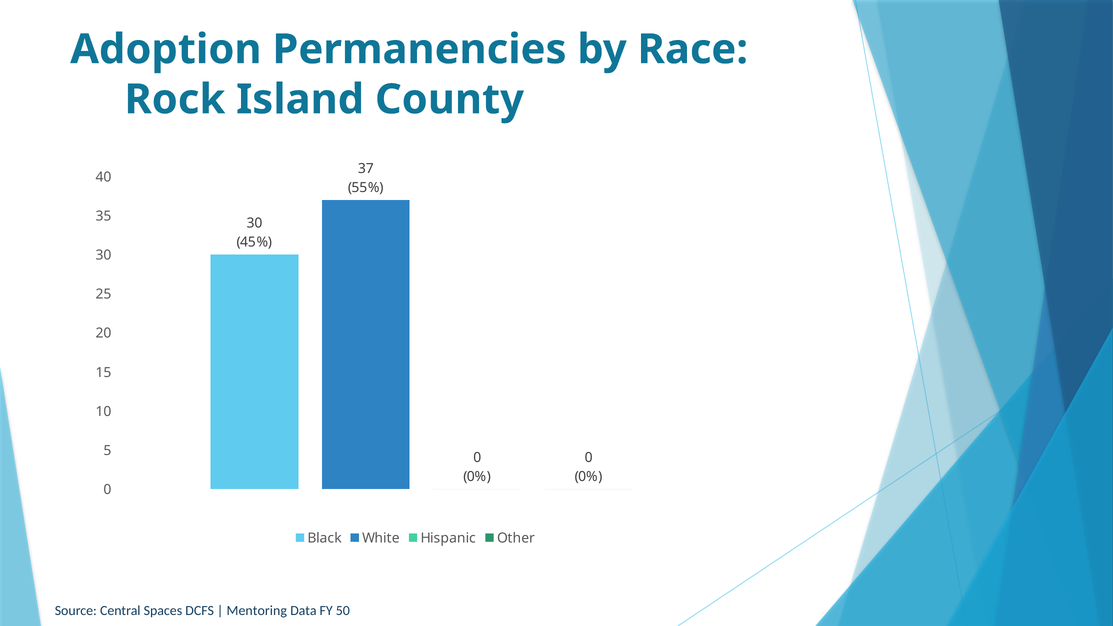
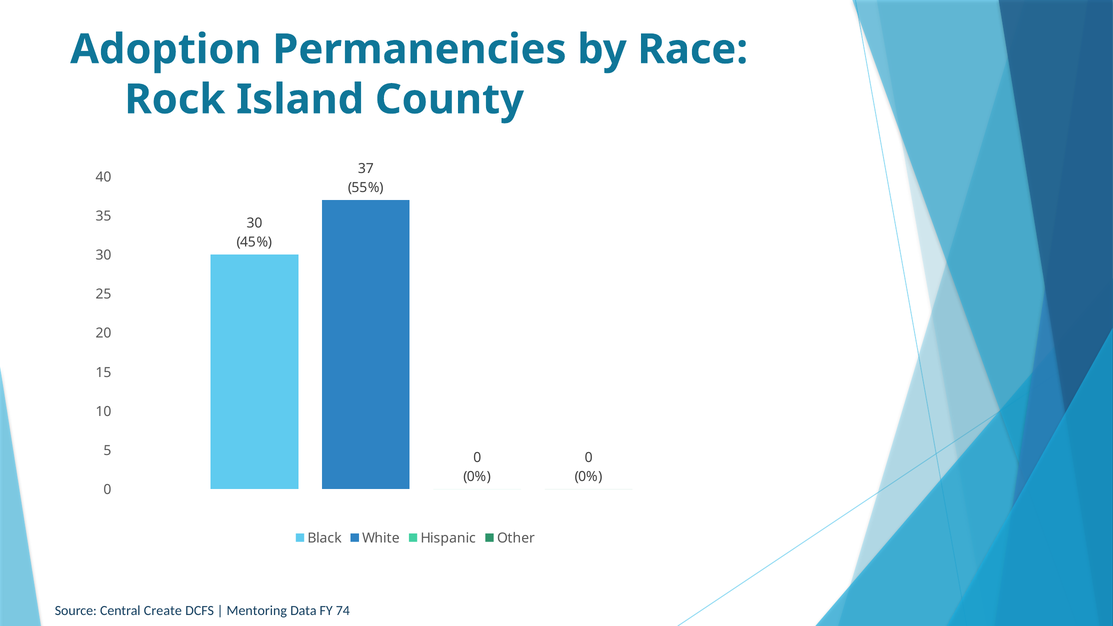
Spaces: Spaces -> Create
50: 50 -> 74
